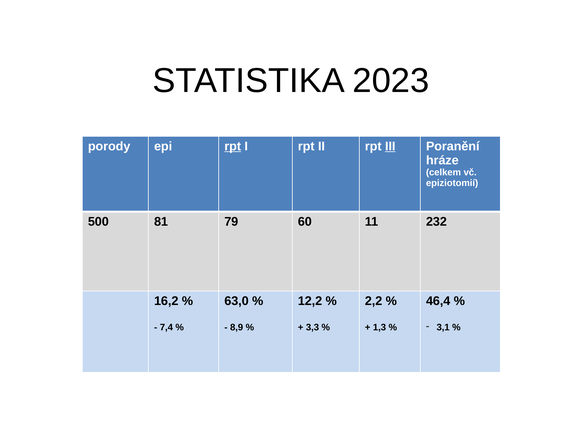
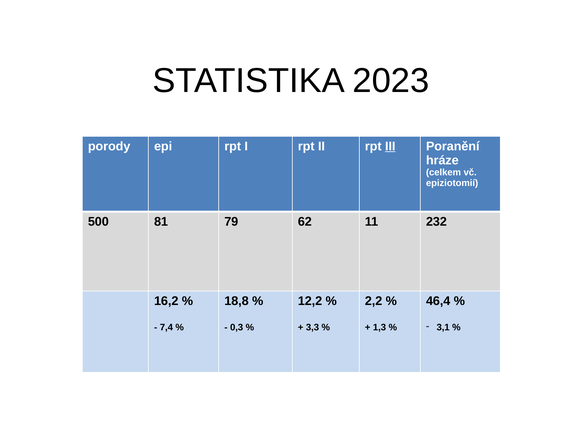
rpt at (233, 146) underline: present -> none
60: 60 -> 62
63,0: 63,0 -> 18,8
8,9: 8,9 -> 0,3
